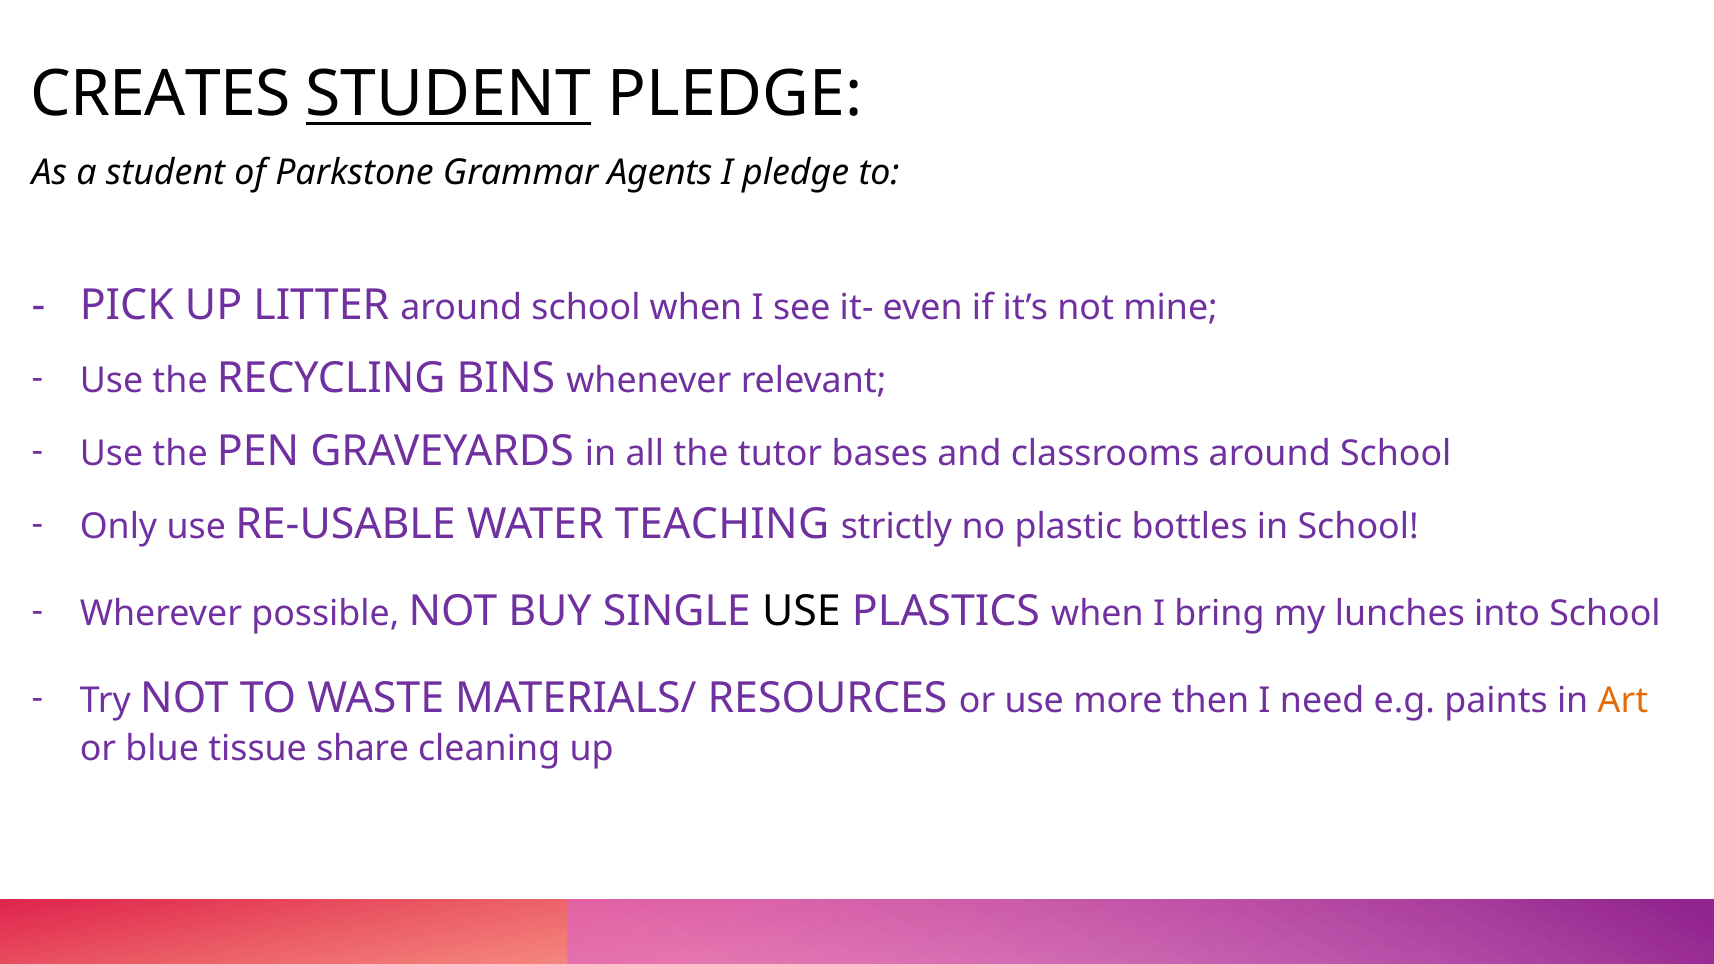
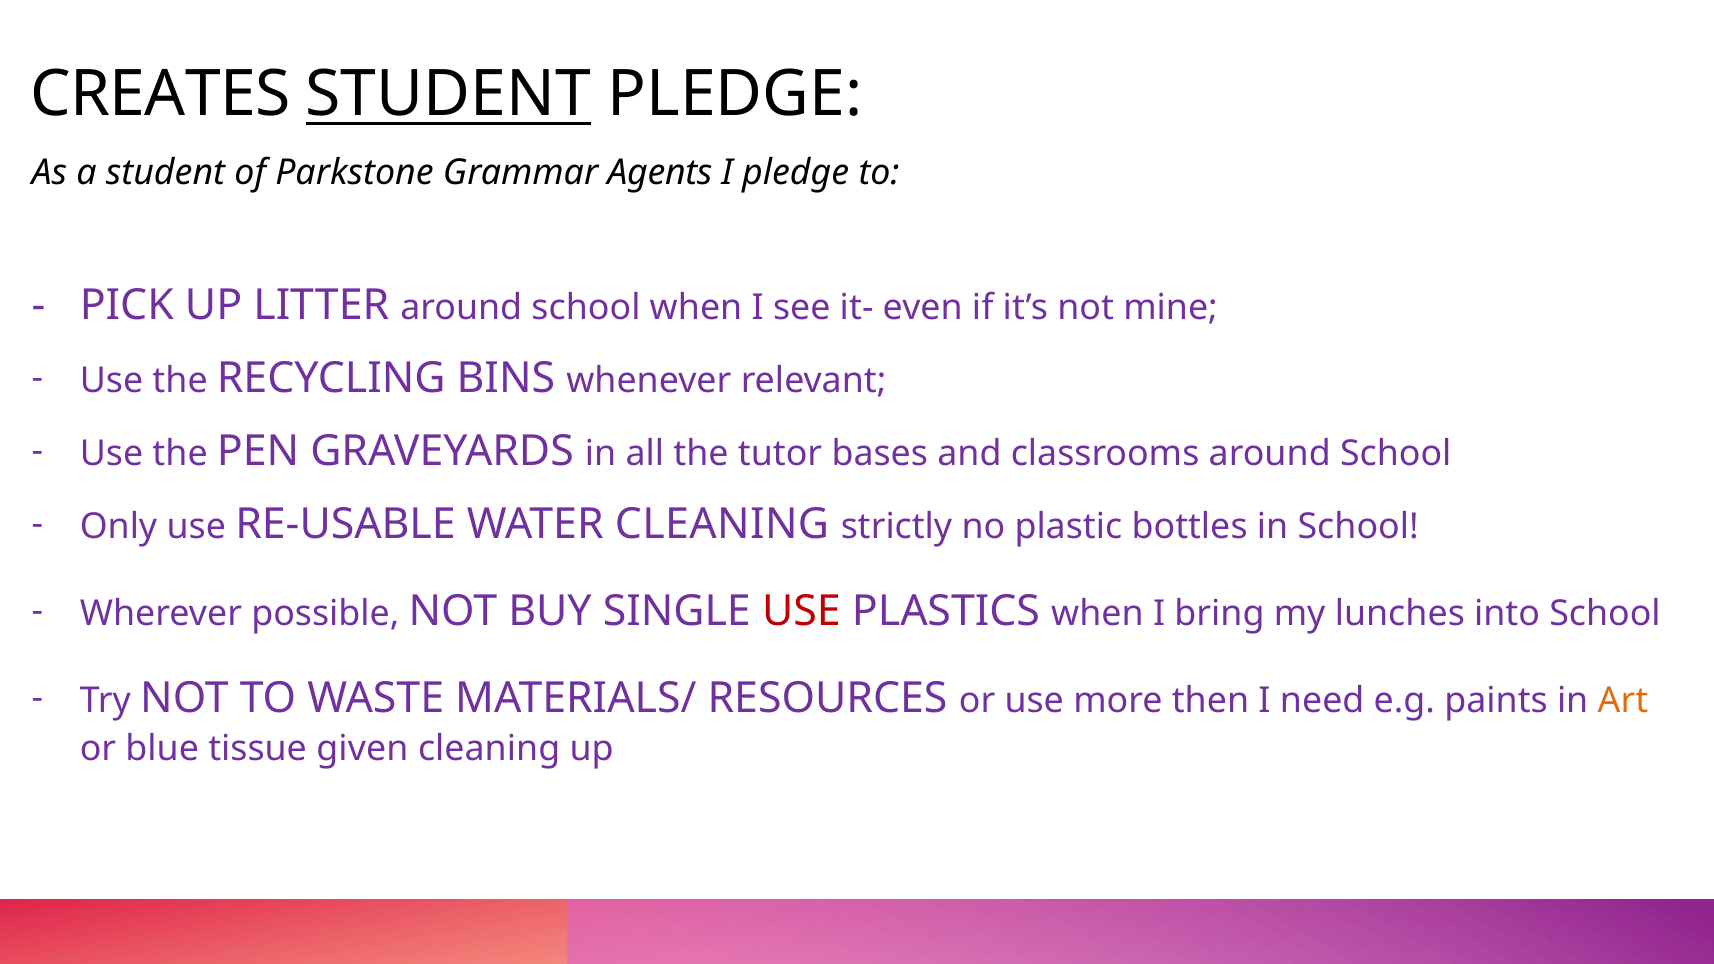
WATER TEACHING: TEACHING -> CLEANING
USE at (801, 611) colour: black -> red
share: share -> given
